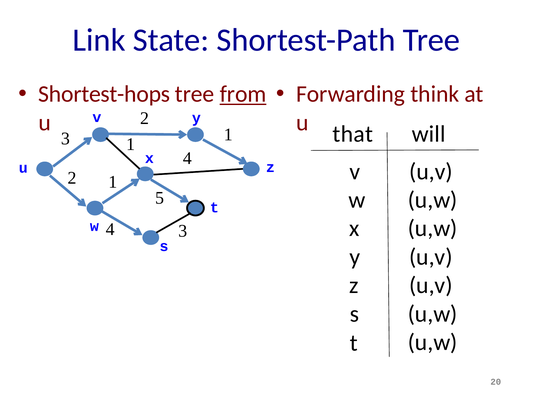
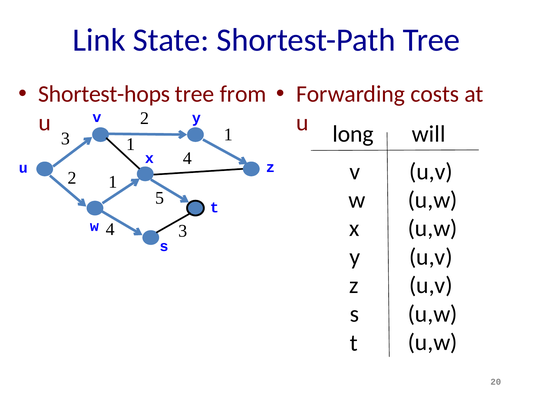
from underline: present -> none
think: think -> costs
that: that -> long
